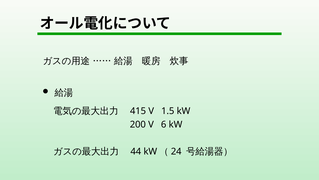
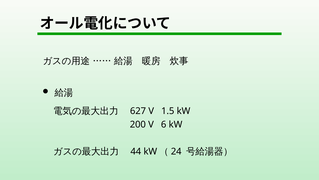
415: 415 -> 627
